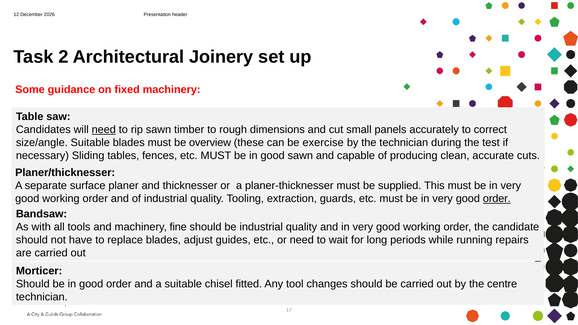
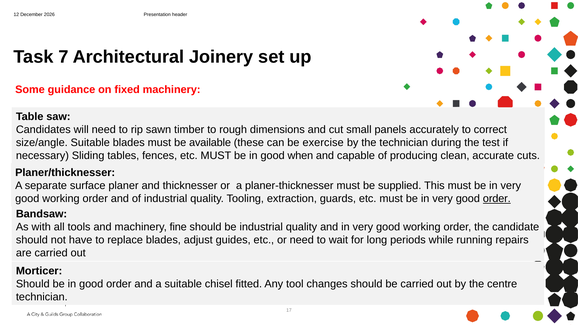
2: 2 -> 7
need at (104, 130) underline: present -> none
overview: overview -> available
good sawn: sawn -> when
